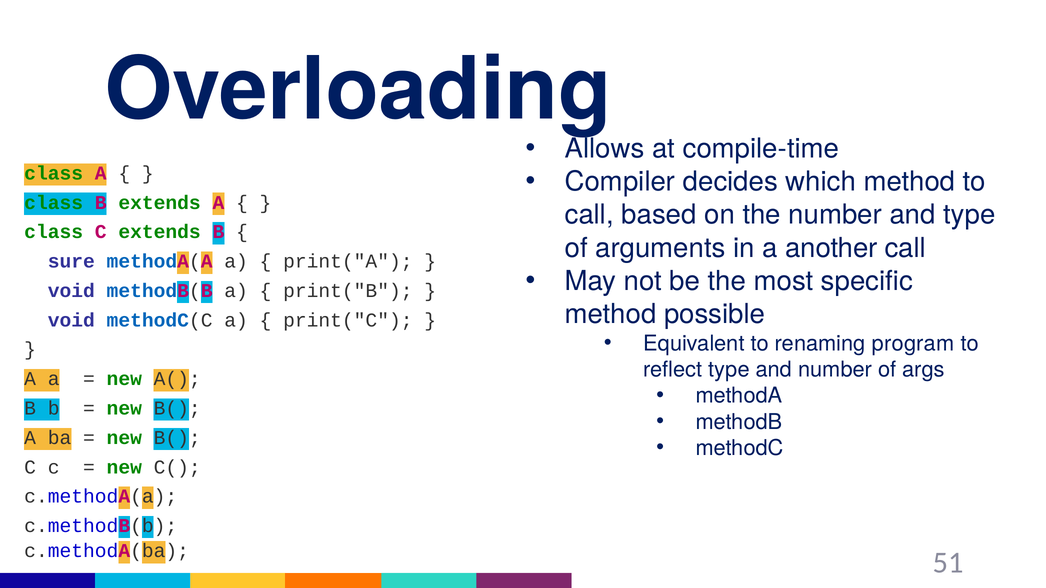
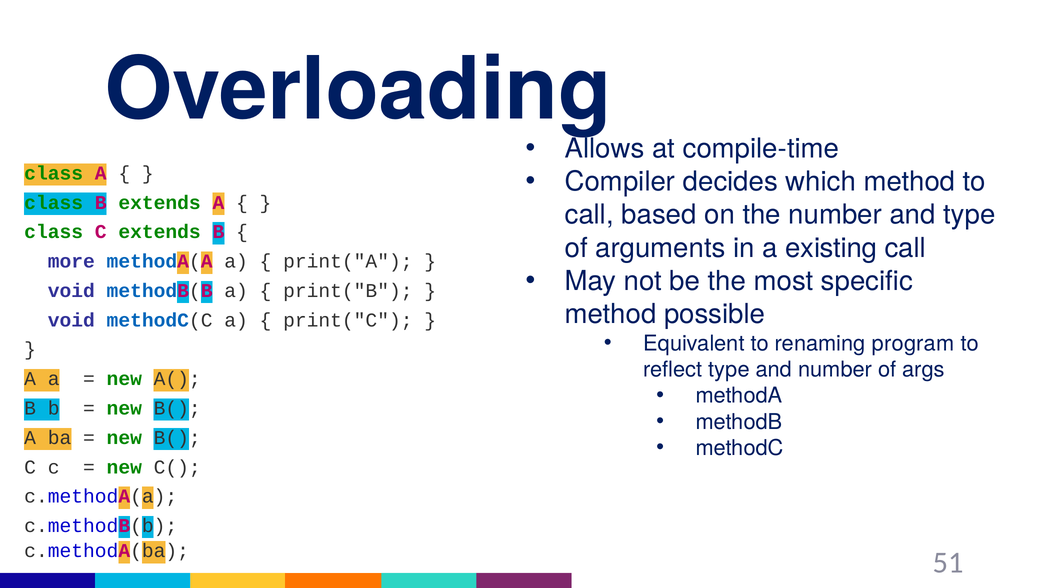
another: another -> existing
sure: sure -> more
